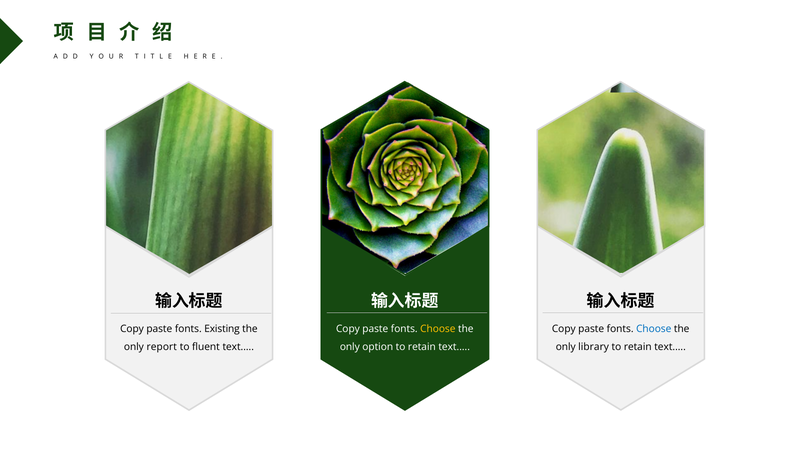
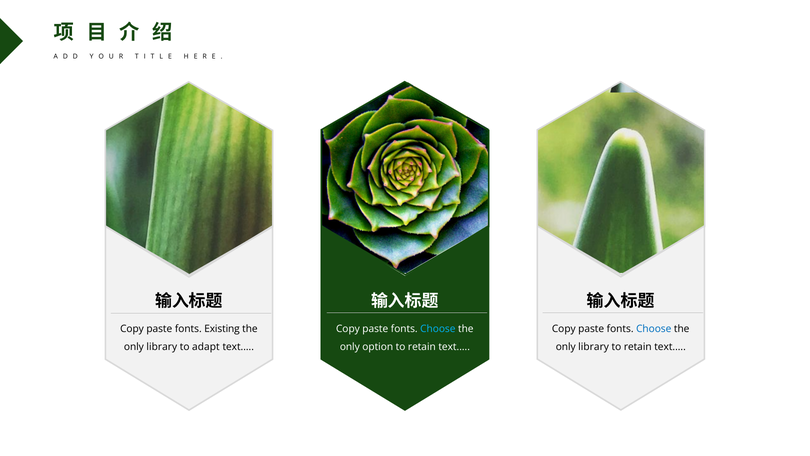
Choose at (438, 328) colour: yellow -> light blue
report at (162, 347): report -> library
fluent: fluent -> adapt
